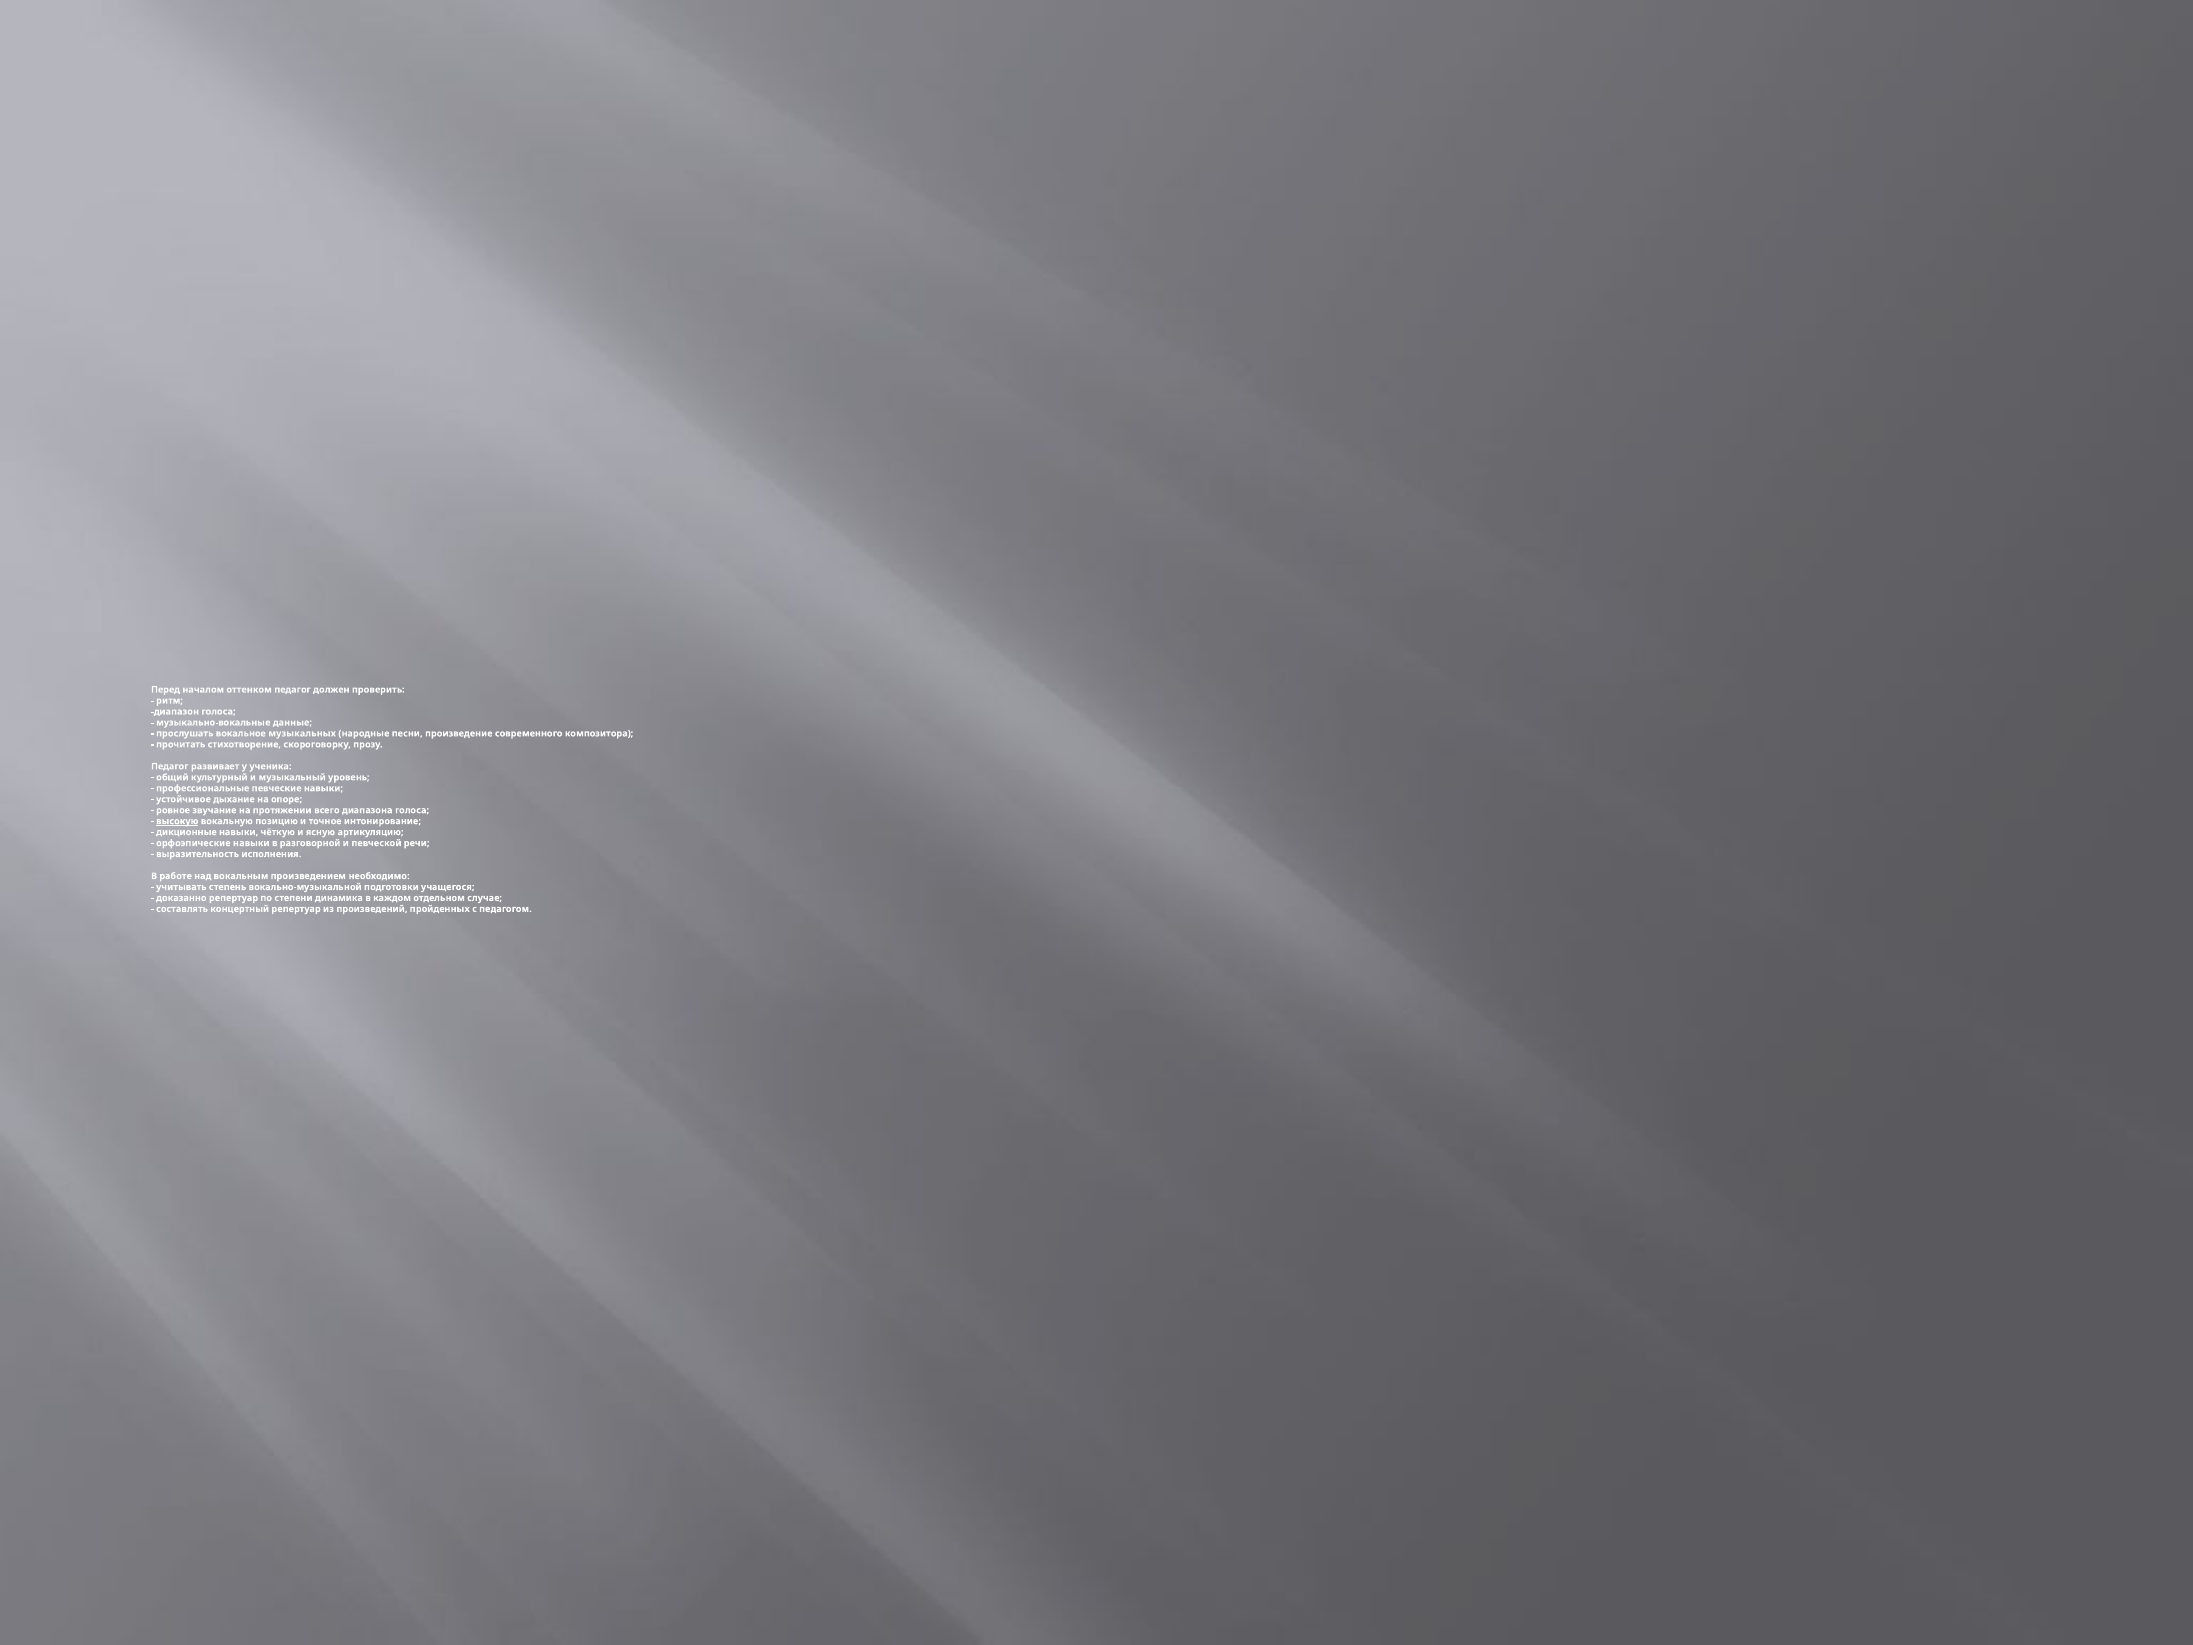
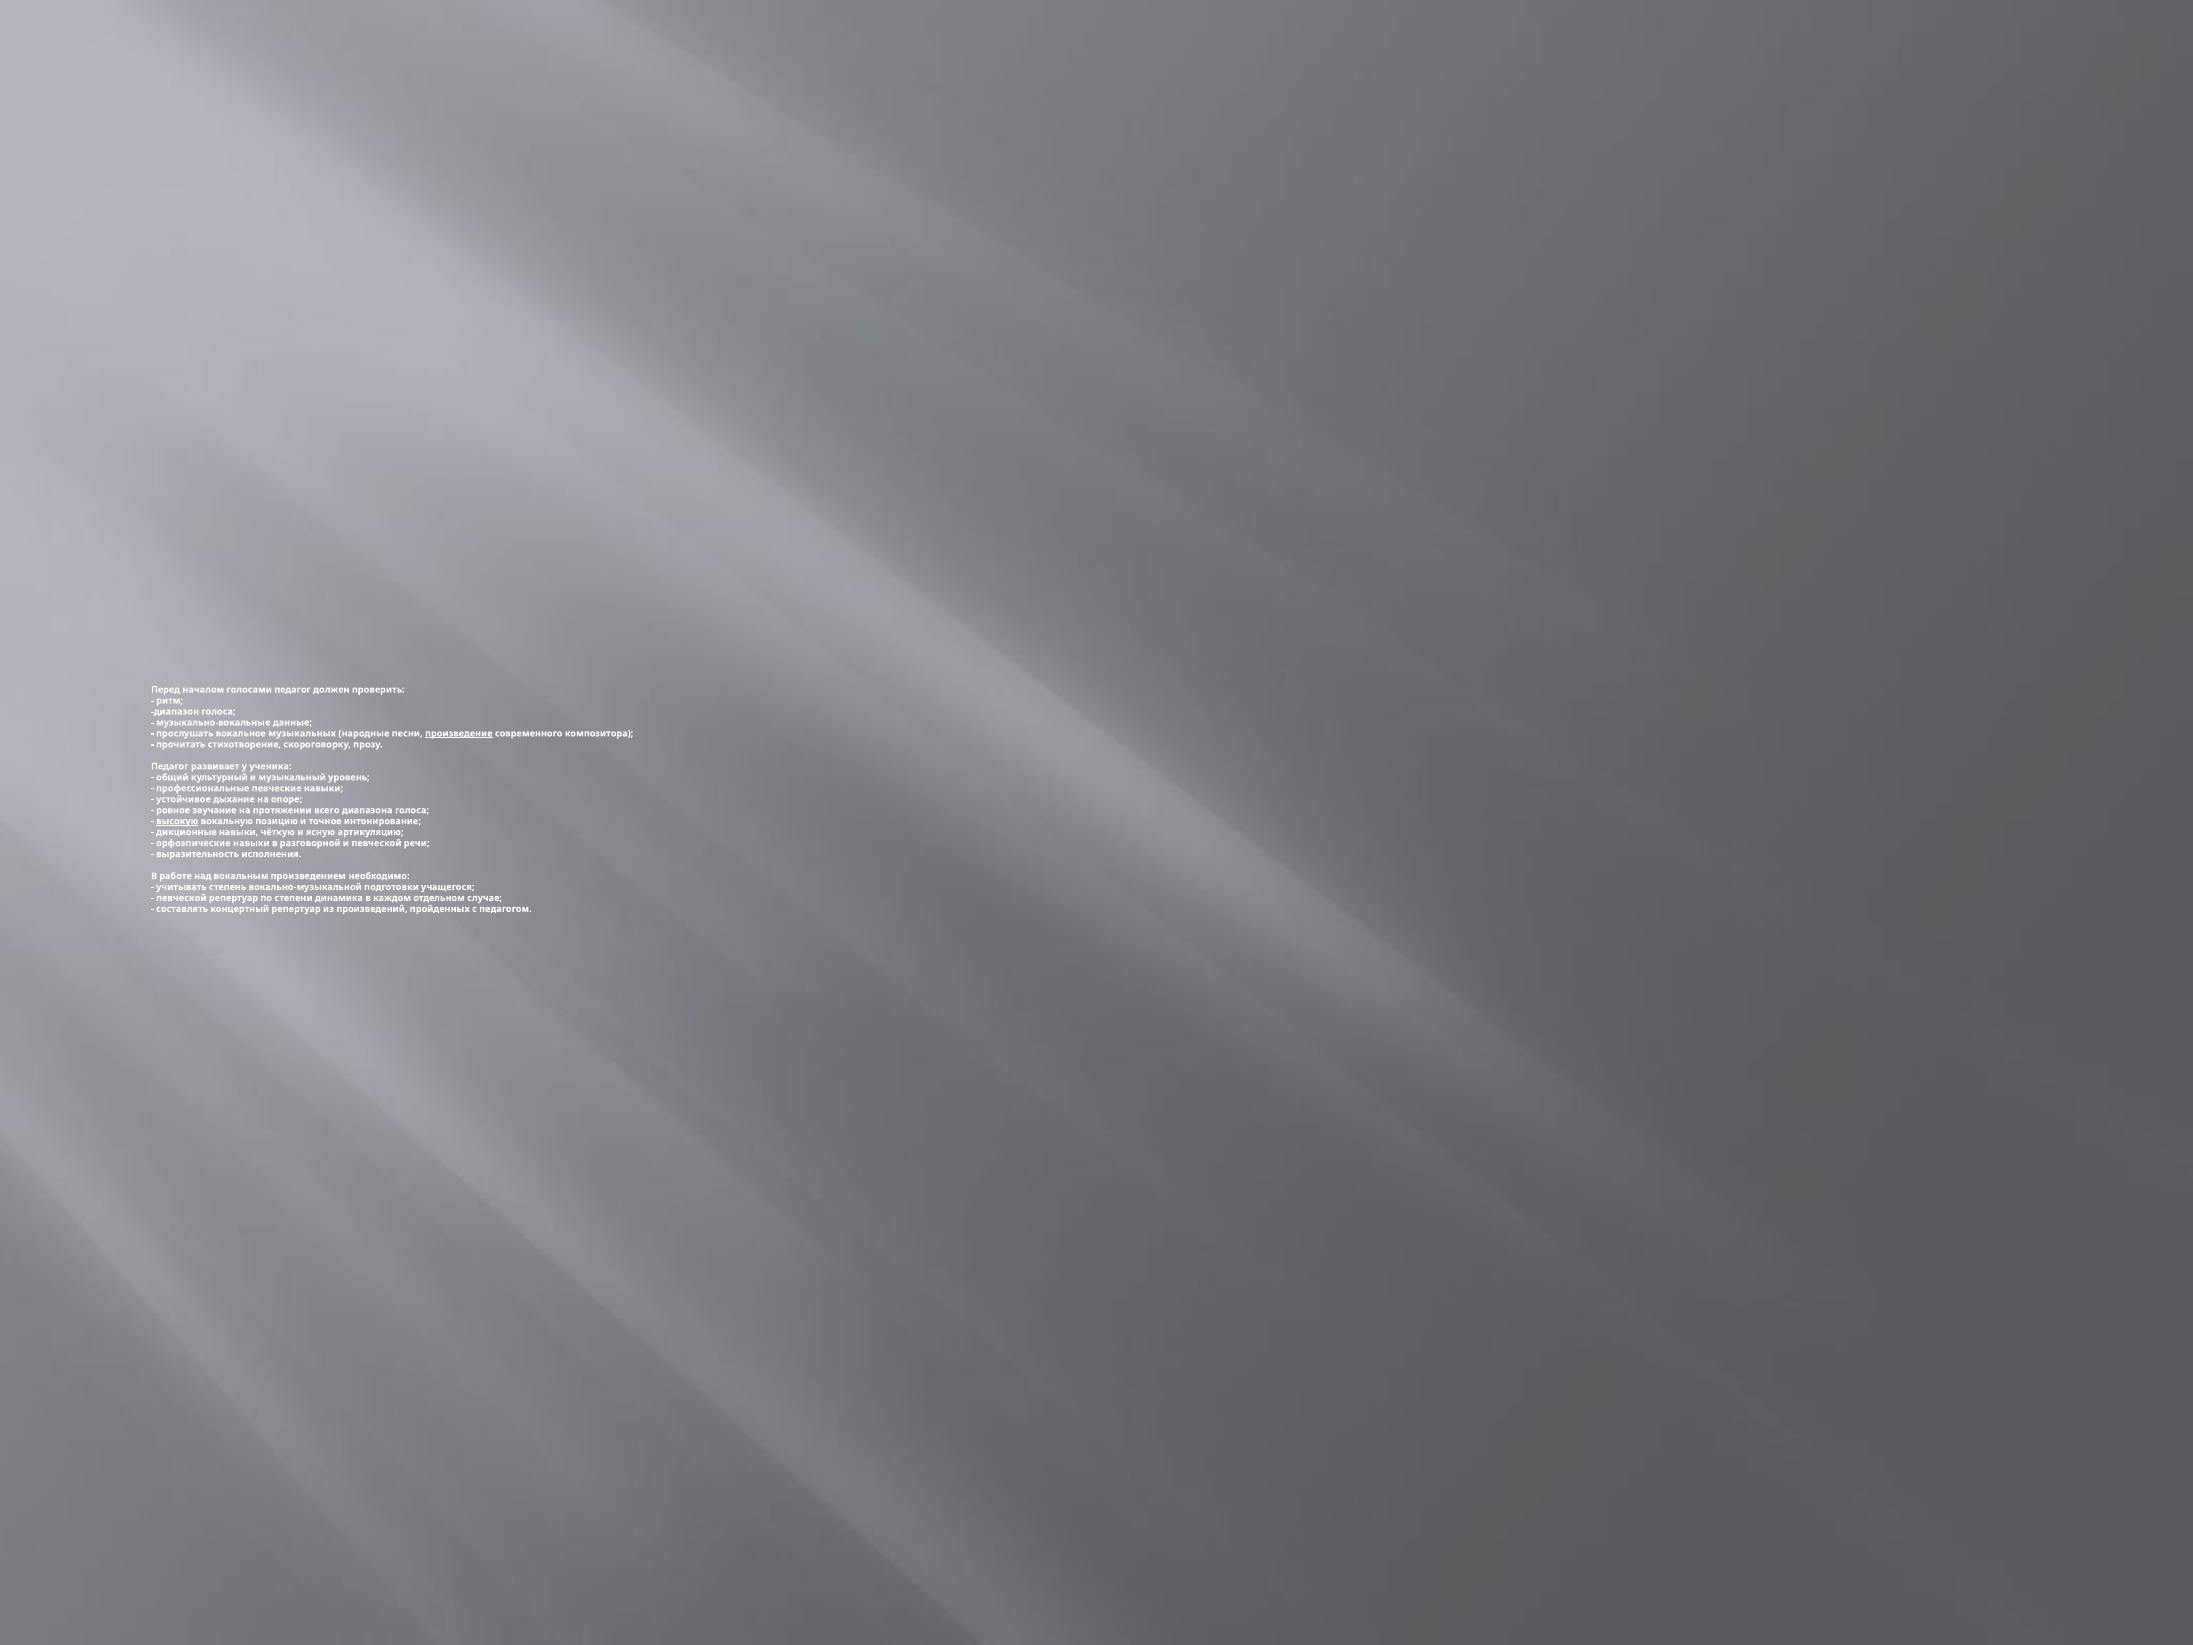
оттенком: оттенком -> голосами
произведение underline: none -> present
доказанно at (181, 898): доказанно -> певческой
